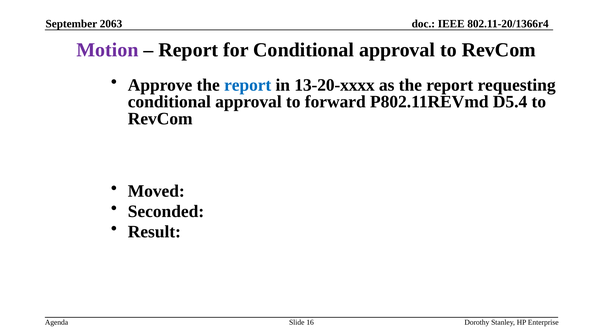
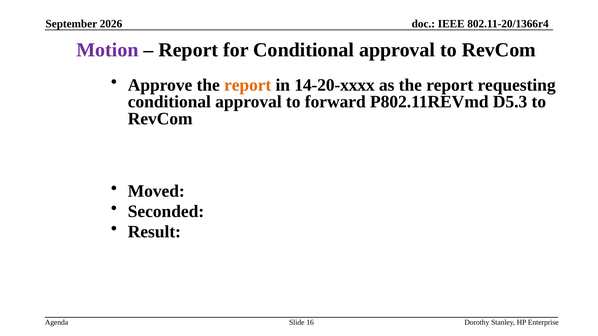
2063: 2063 -> 2026
report at (248, 85) colour: blue -> orange
13-20-xxxx: 13-20-xxxx -> 14-20-xxxx
D5.4: D5.4 -> D5.3
